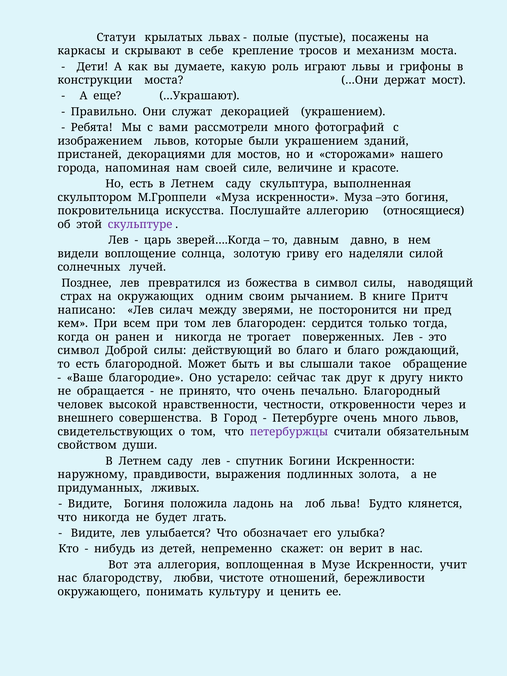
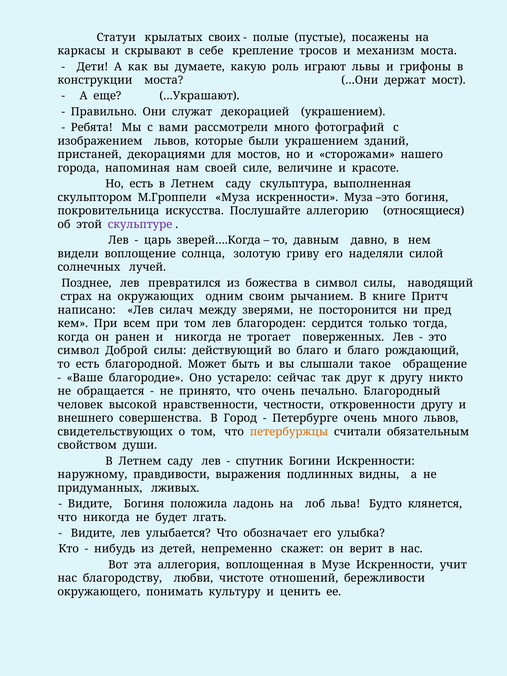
львах: львах -> своих
откровенности через: через -> другу
петербуржцы colour: purple -> orange
золота: золота -> видны
